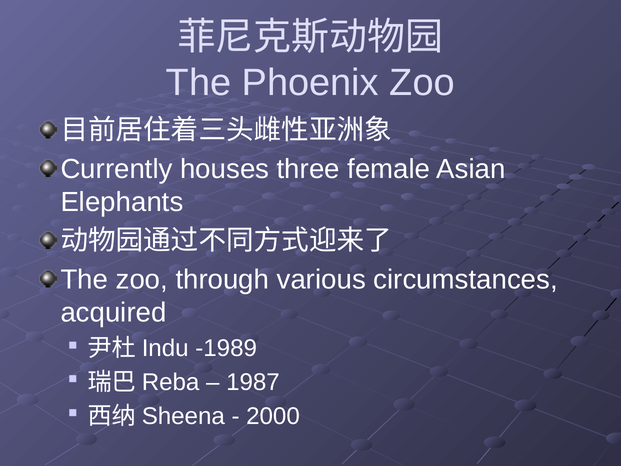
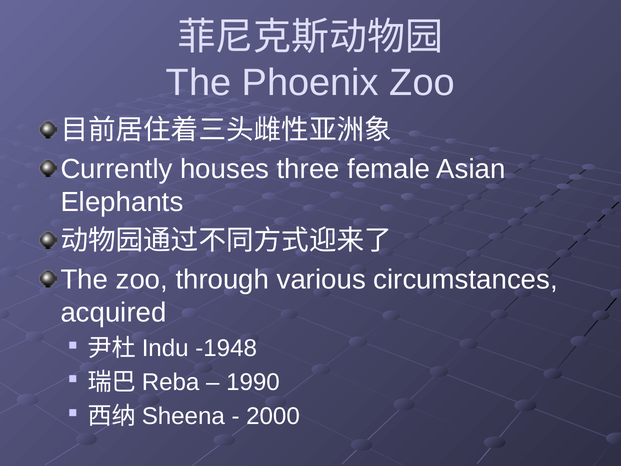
-1989: -1989 -> -1948
1987: 1987 -> 1990
